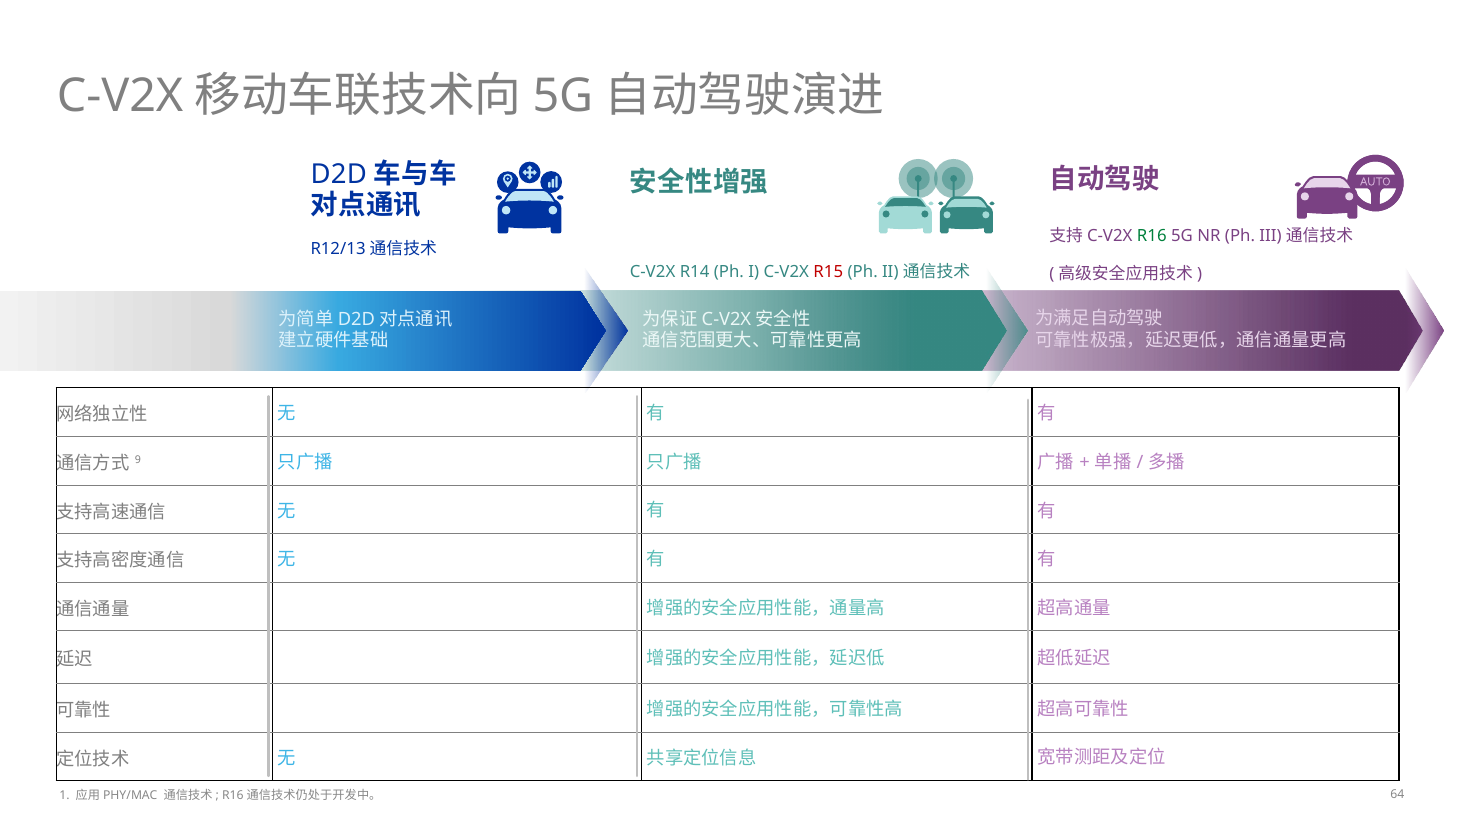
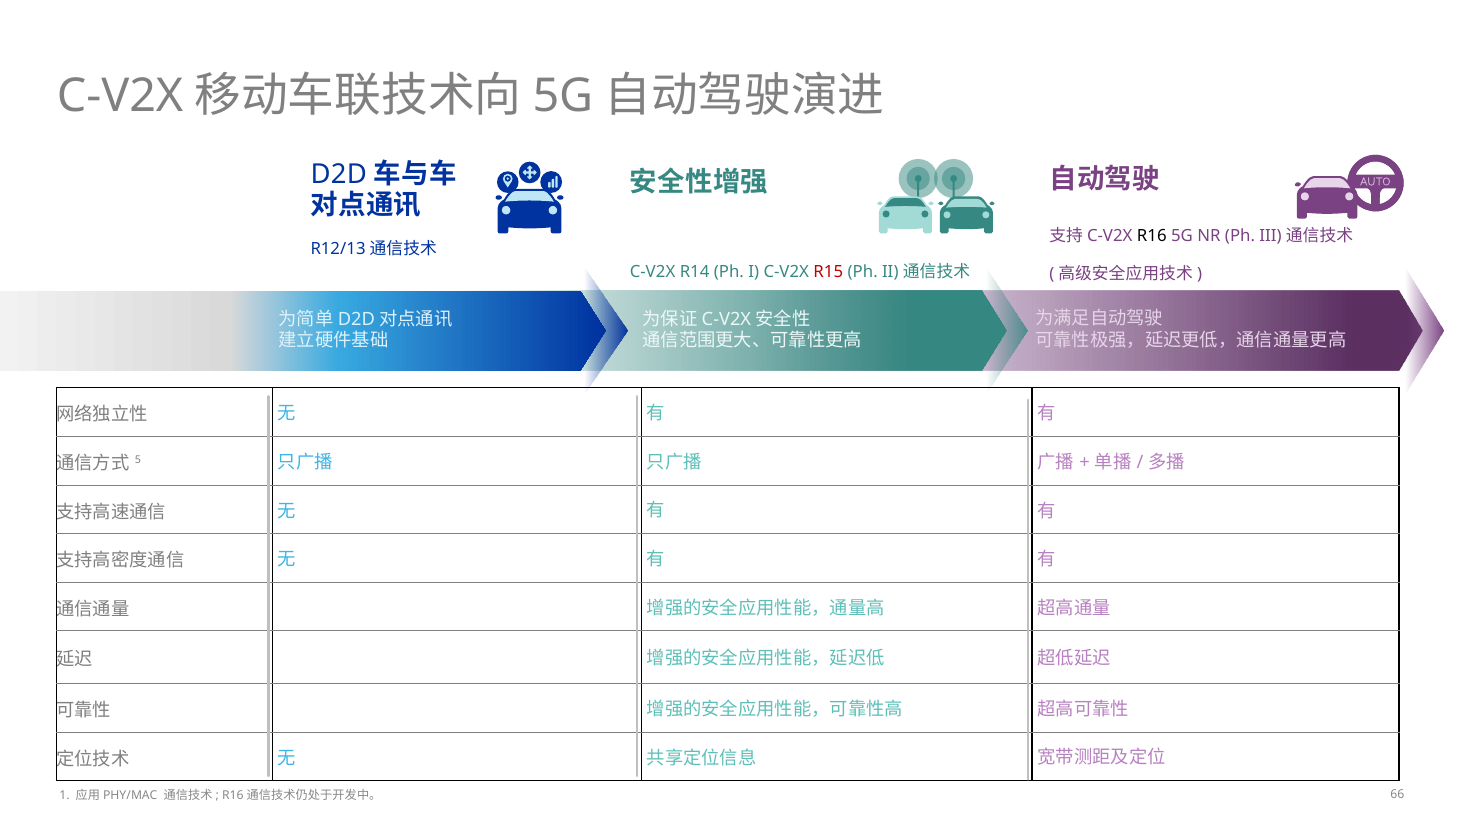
R16 colour: green -> black
9: 9 -> 5
64: 64 -> 66
